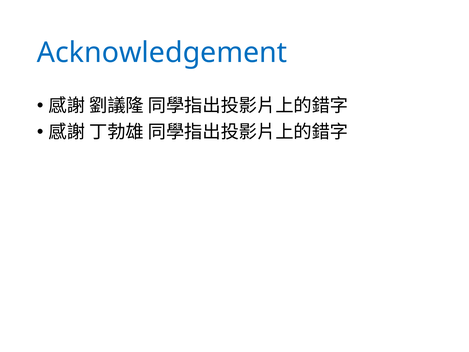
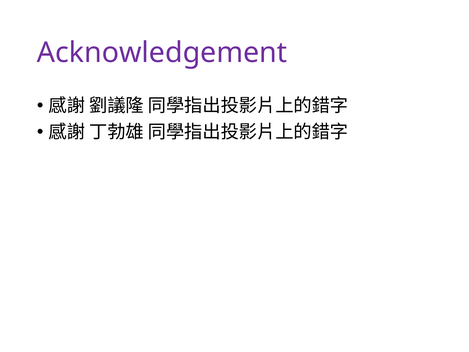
Acknowledgement colour: blue -> purple
